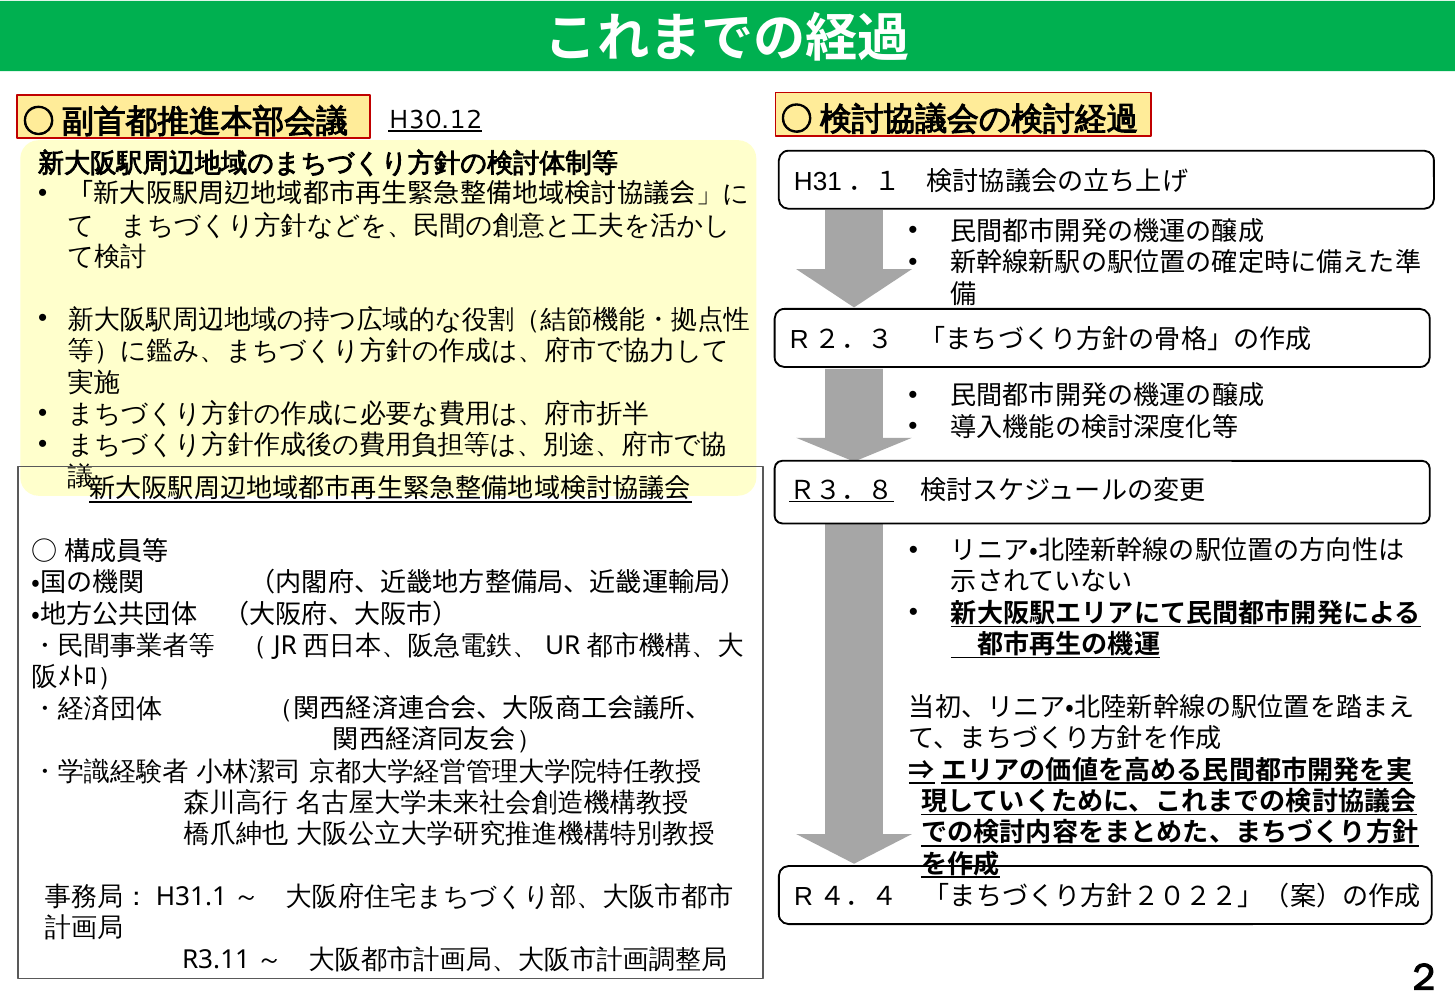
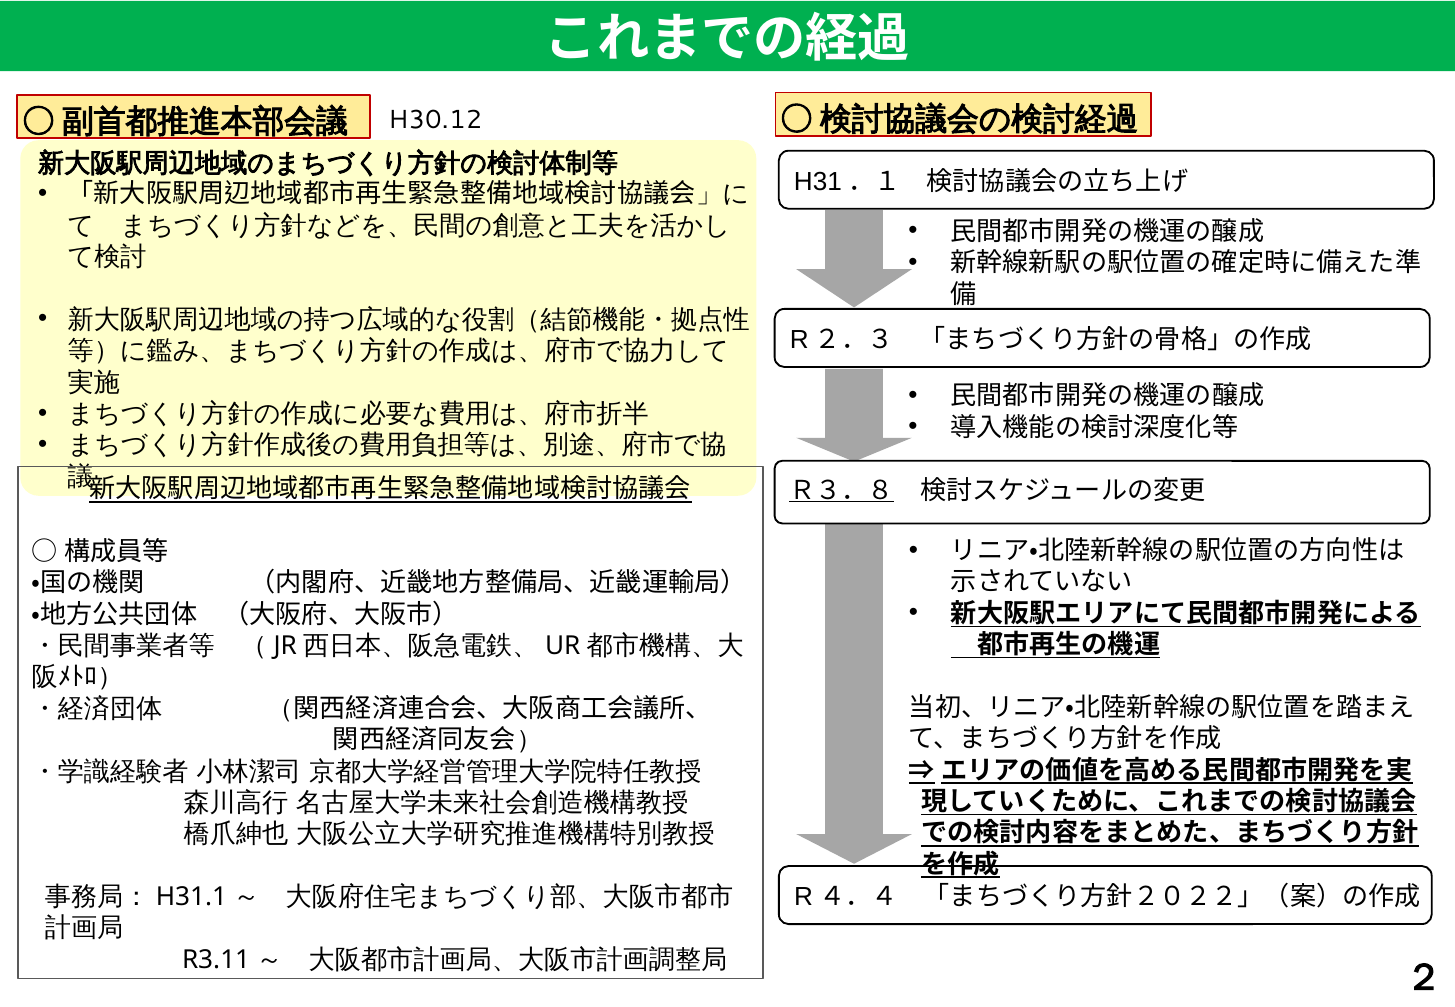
H30.12 underline: present -> none
